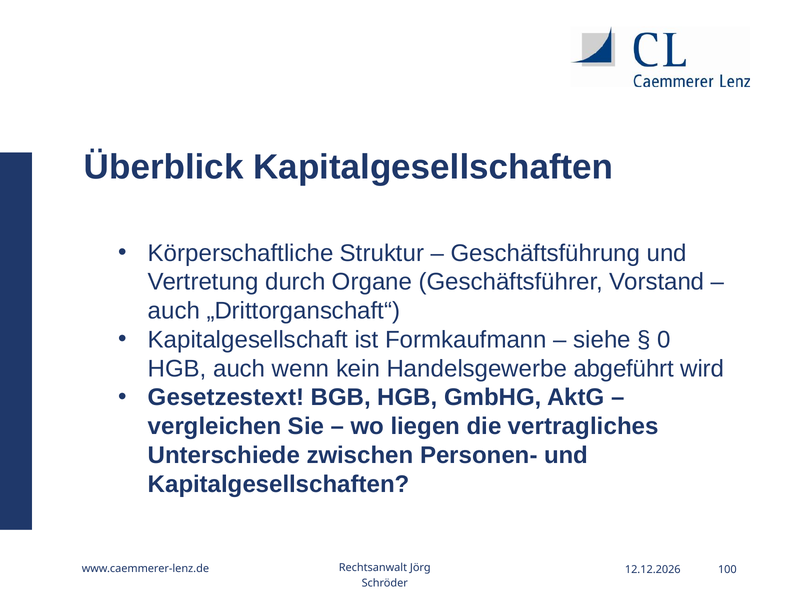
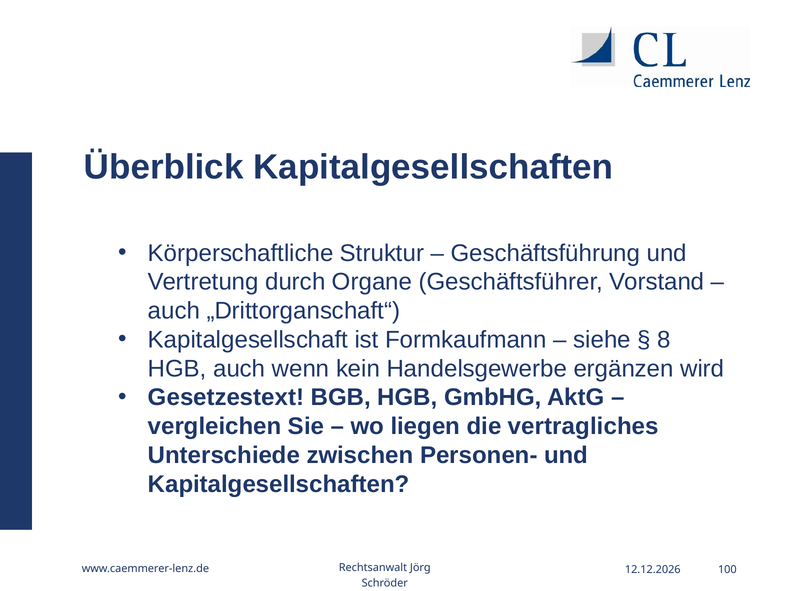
0: 0 -> 8
abgeführt: abgeführt -> ergänzen
